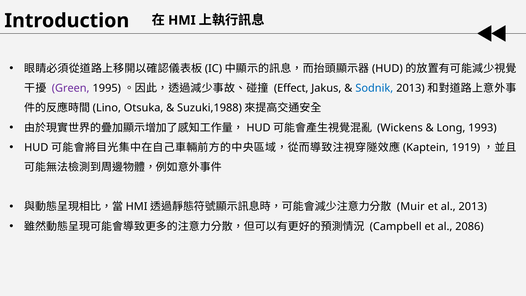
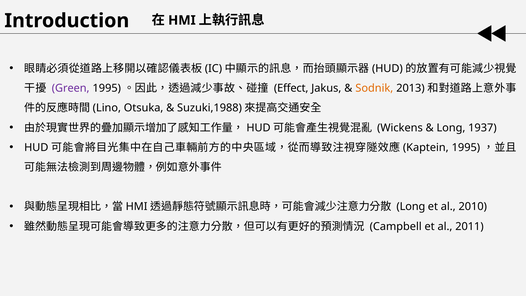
Sodnik colour: blue -> orange
1993: 1993 -> 1937
1919 at (466, 147): 1919 -> 1995
Muir at (411, 207): Muir -> Long
al 2013: 2013 -> 2010
2086: 2086 -> 2011
